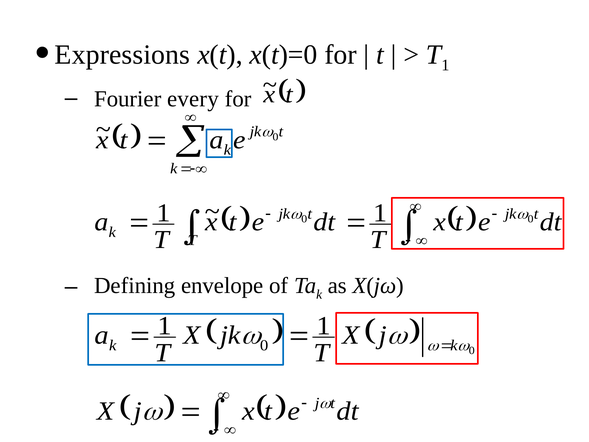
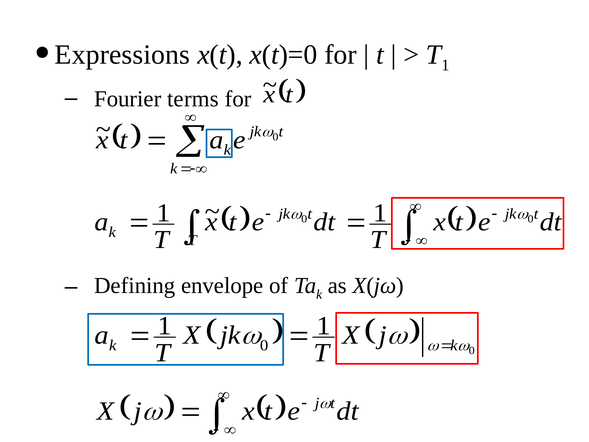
every: every -> terms
